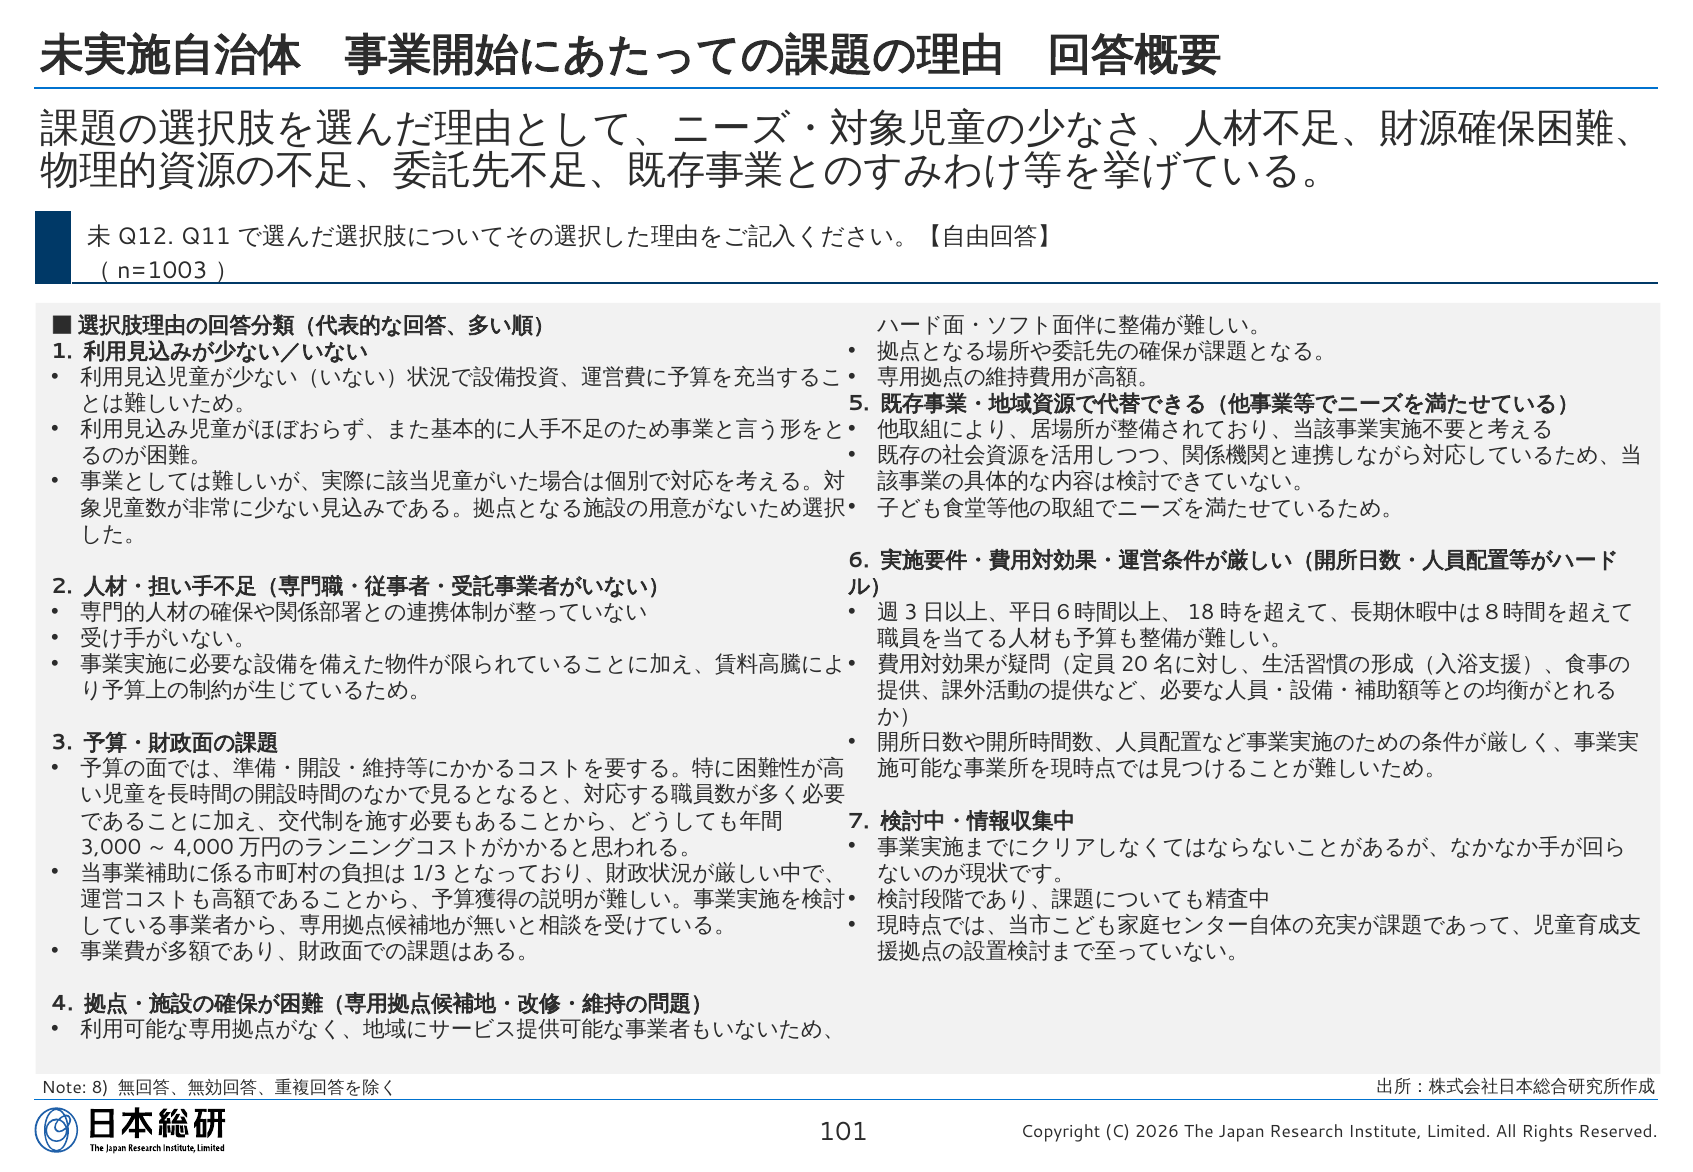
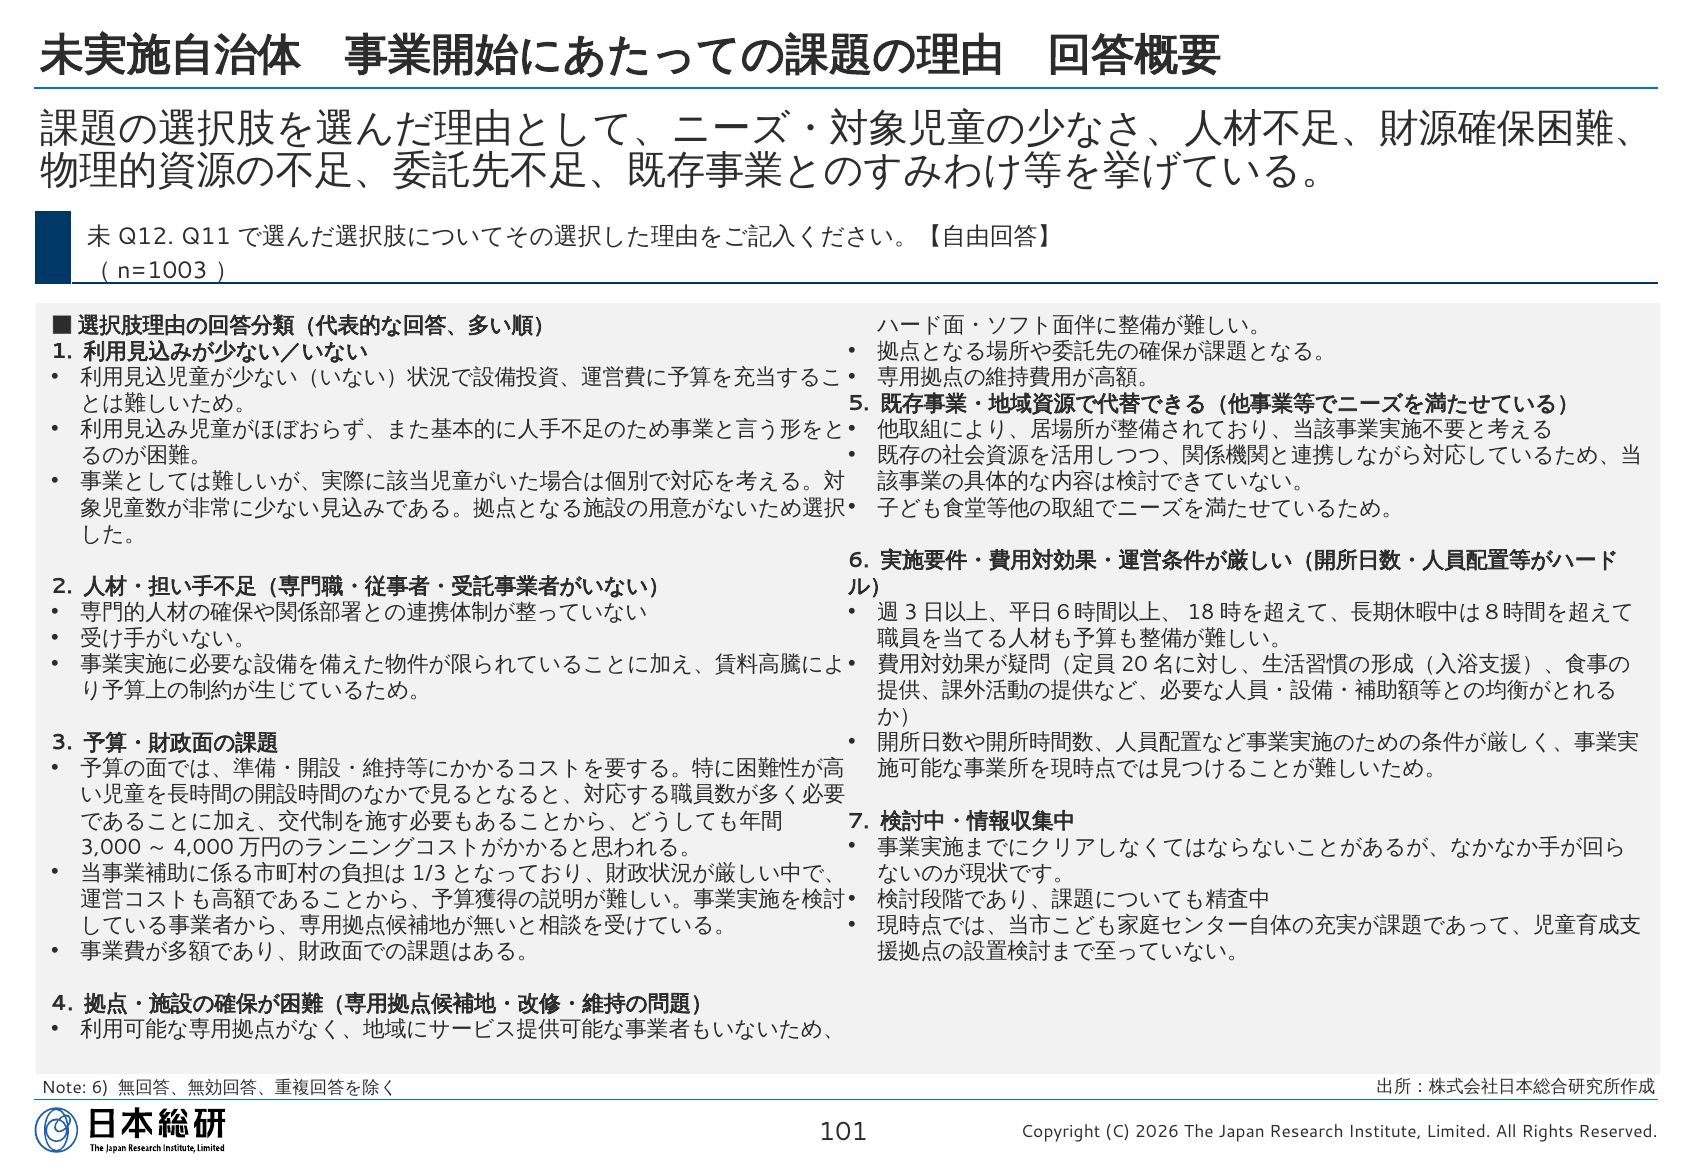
Note 8: 8 -> 6
